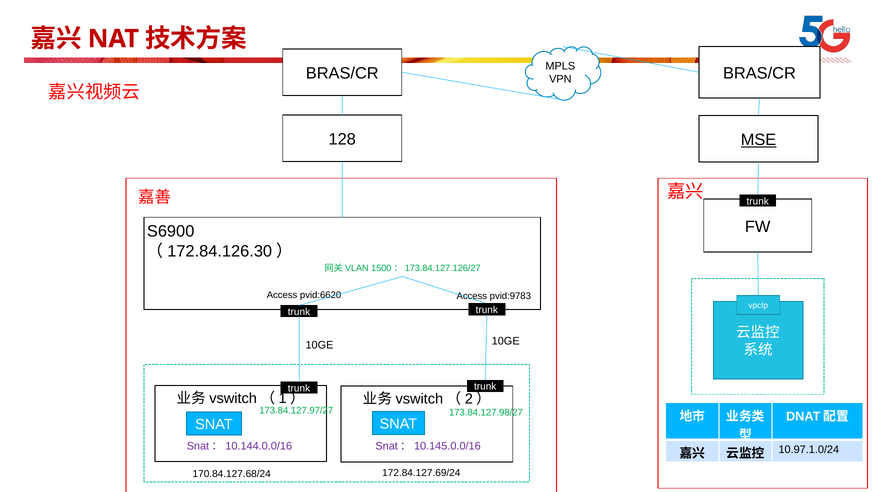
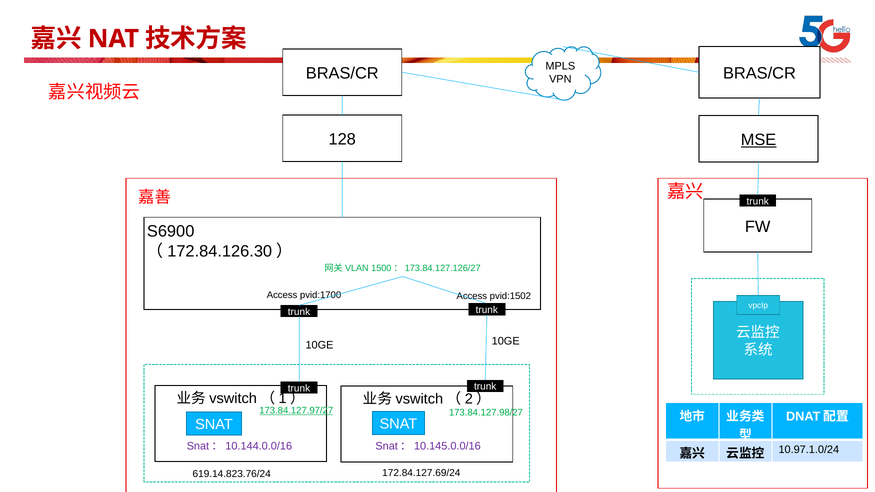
pvid:6620: pvid:6620 -> pvid:1700
pvid:9783: pvid:9783 -> pvid:1502
173.84.127.97/27 underline: none -> present
170.84.127.68/24: 170.84.127.68/24 -> 619.14.823.76/24
